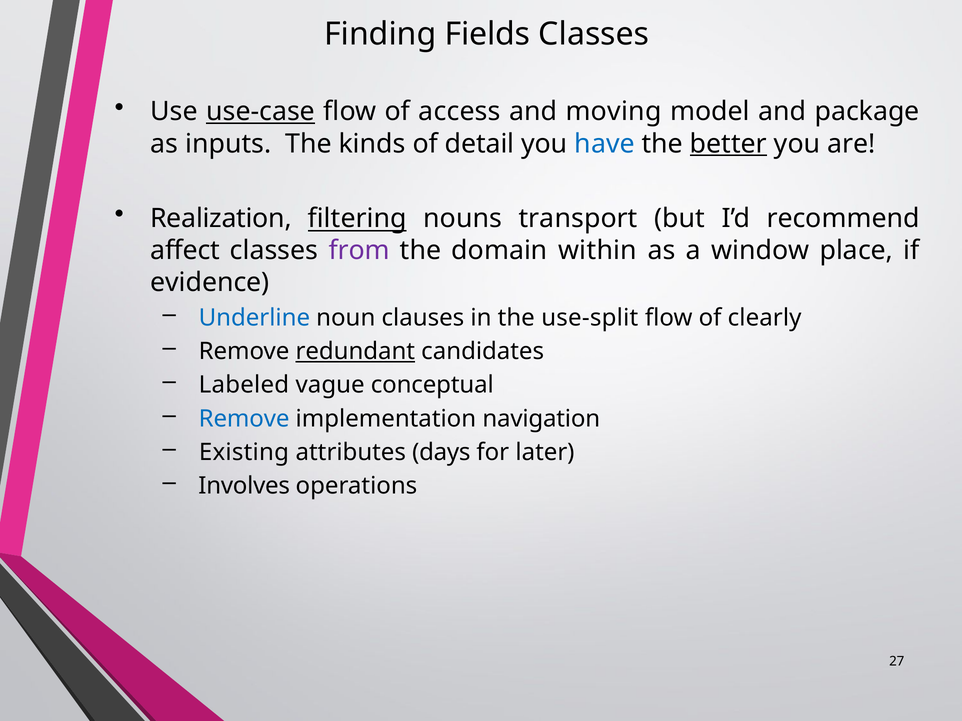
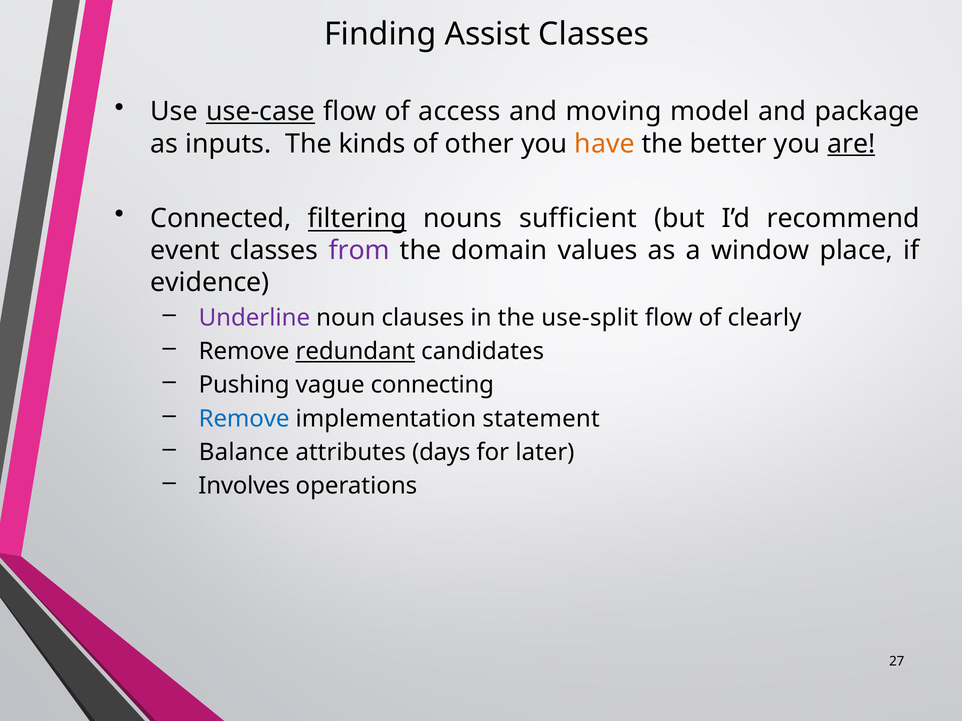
Fields: Fields -> Assist
detail: detail -> other
have colour: blue -> orange
better underline: present -> none
are underline: none -> present
Realization: Realization -> Connected
transport: transport -> sufficient
affect: affect -> event
within: within -> values
Underline colour: blue -> purple
Labeled: Labeled -> Pushing
conceptual: conceptual -> connecting
navigation: navigation -> statement
Existing: Existing -> Balance
